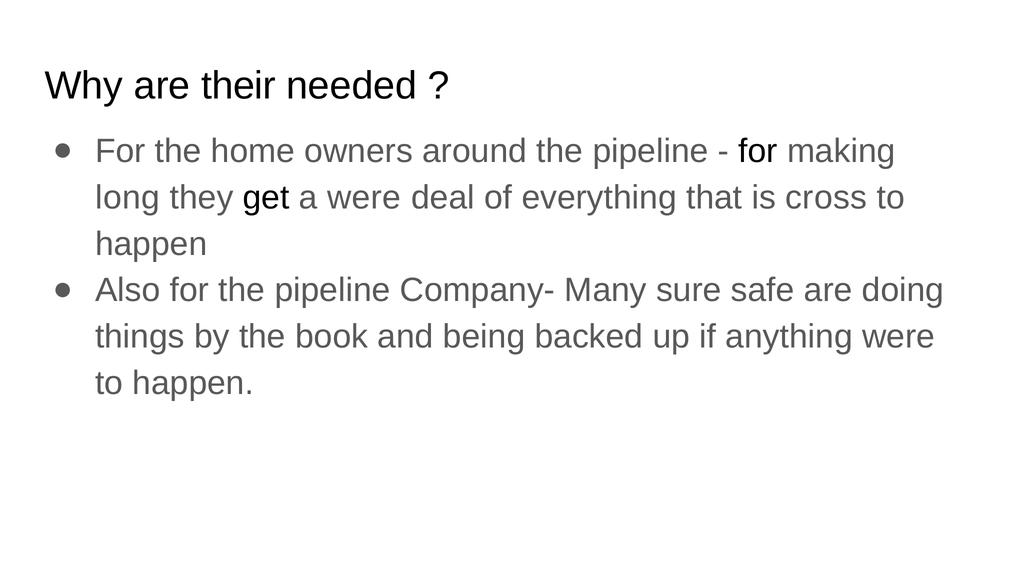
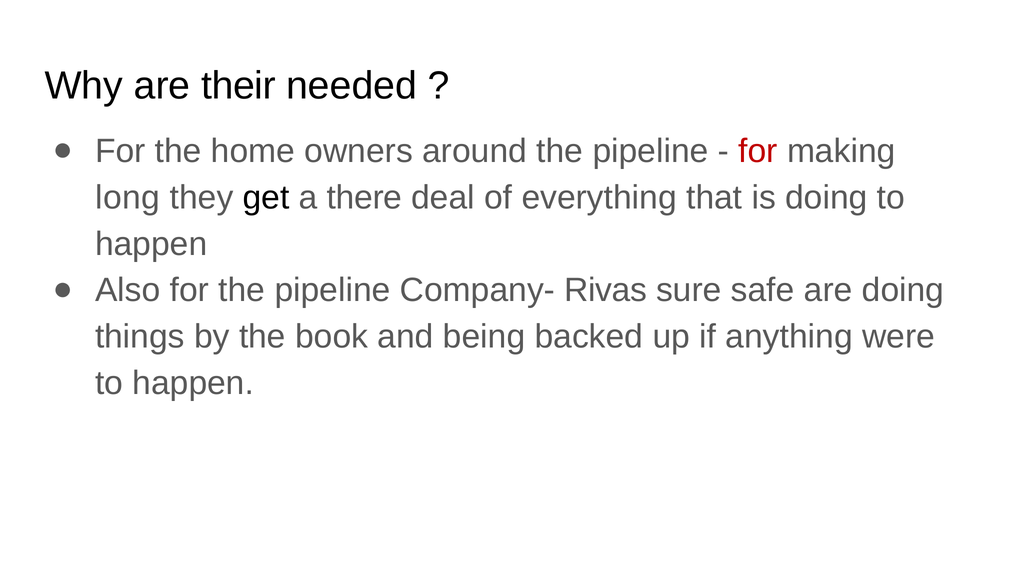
for at (758, 151) colour: black -> red
a were: were -> there
is cross: cross -> doing
Many: Many -> Rivas
